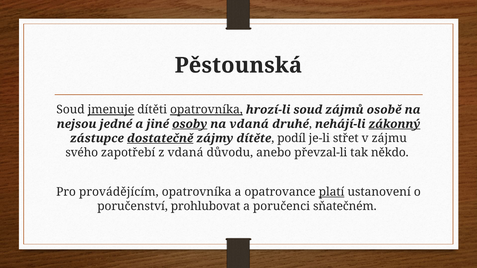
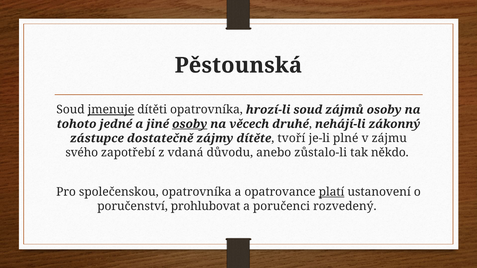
opatrovníka at (206, 110) underline: present -> none
zájmů osobě: osobě -> osoby
nejsou: nejsou -> tohoto
na vdaná: vdaná -> věcech
zákonný underline: present -> none
dostatečně underline: present -> none
podíl: podíl -> tvoří
střet: střet -> plné
převzal-li: převzal-li -> zůstalo-li
provádějícím: provádějícím -> společenskou
sňatečném: sňatečném -> rozvedený
